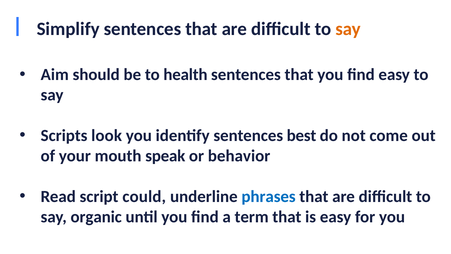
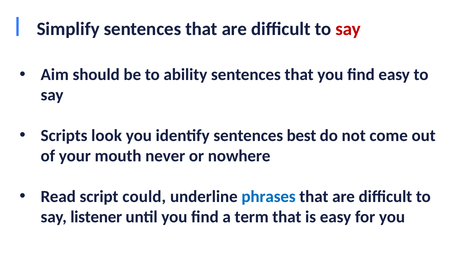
say at (348, 29) colour: orange -> red
health: health -> ability
speak: speak -> never
behavior: behavior -> nowhere
organic: organic -> listener
